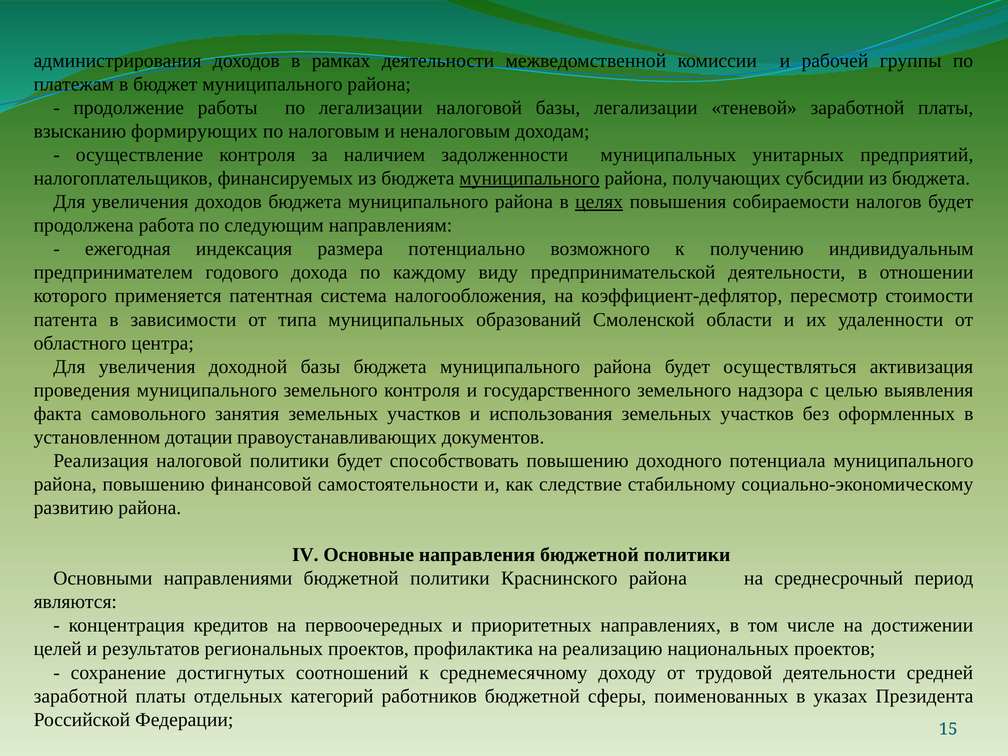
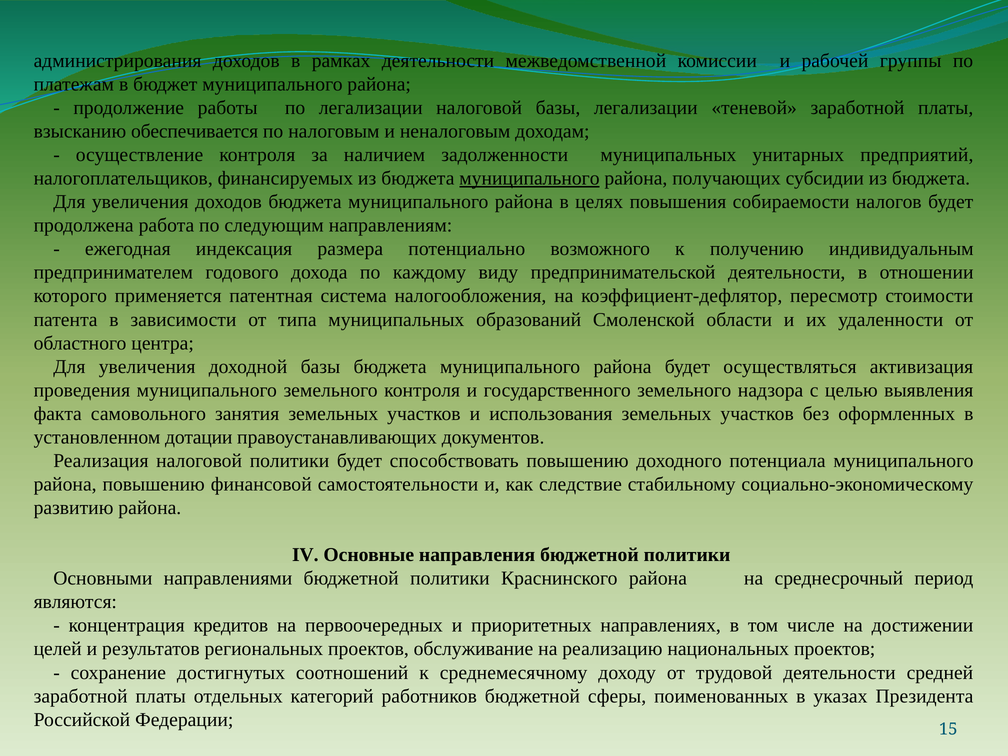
формирующих: формирующих -> обеспечивается
целях underline: present -> none
профилактика: профилактика -> обслуживание
